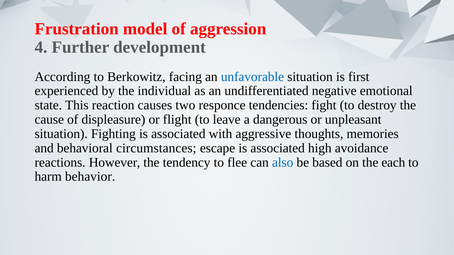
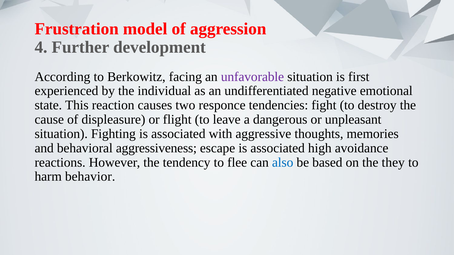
unfavorable colour: blue -> purple
circumstances: circumstances -> aggressiveness
each: each -> they
